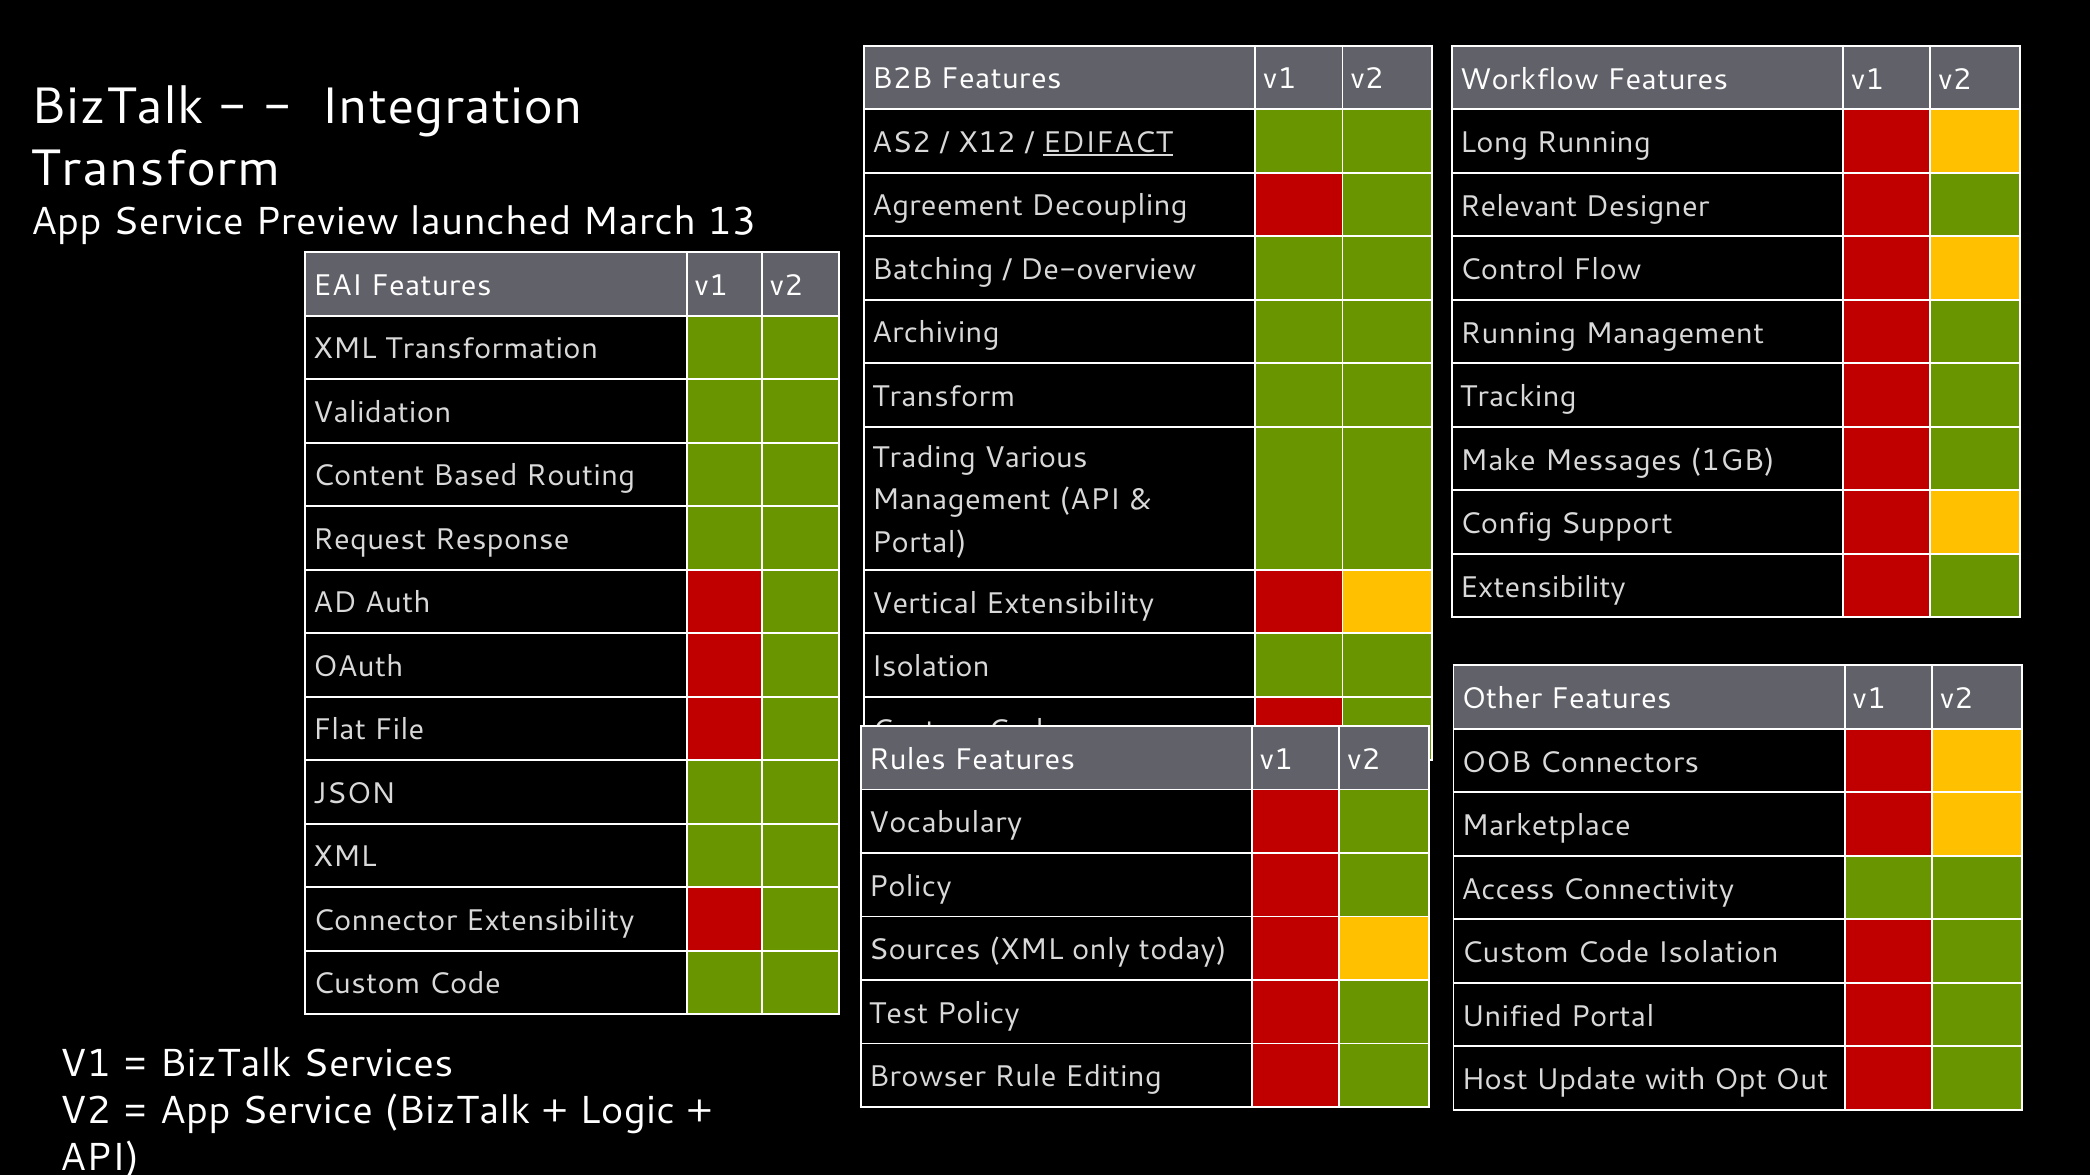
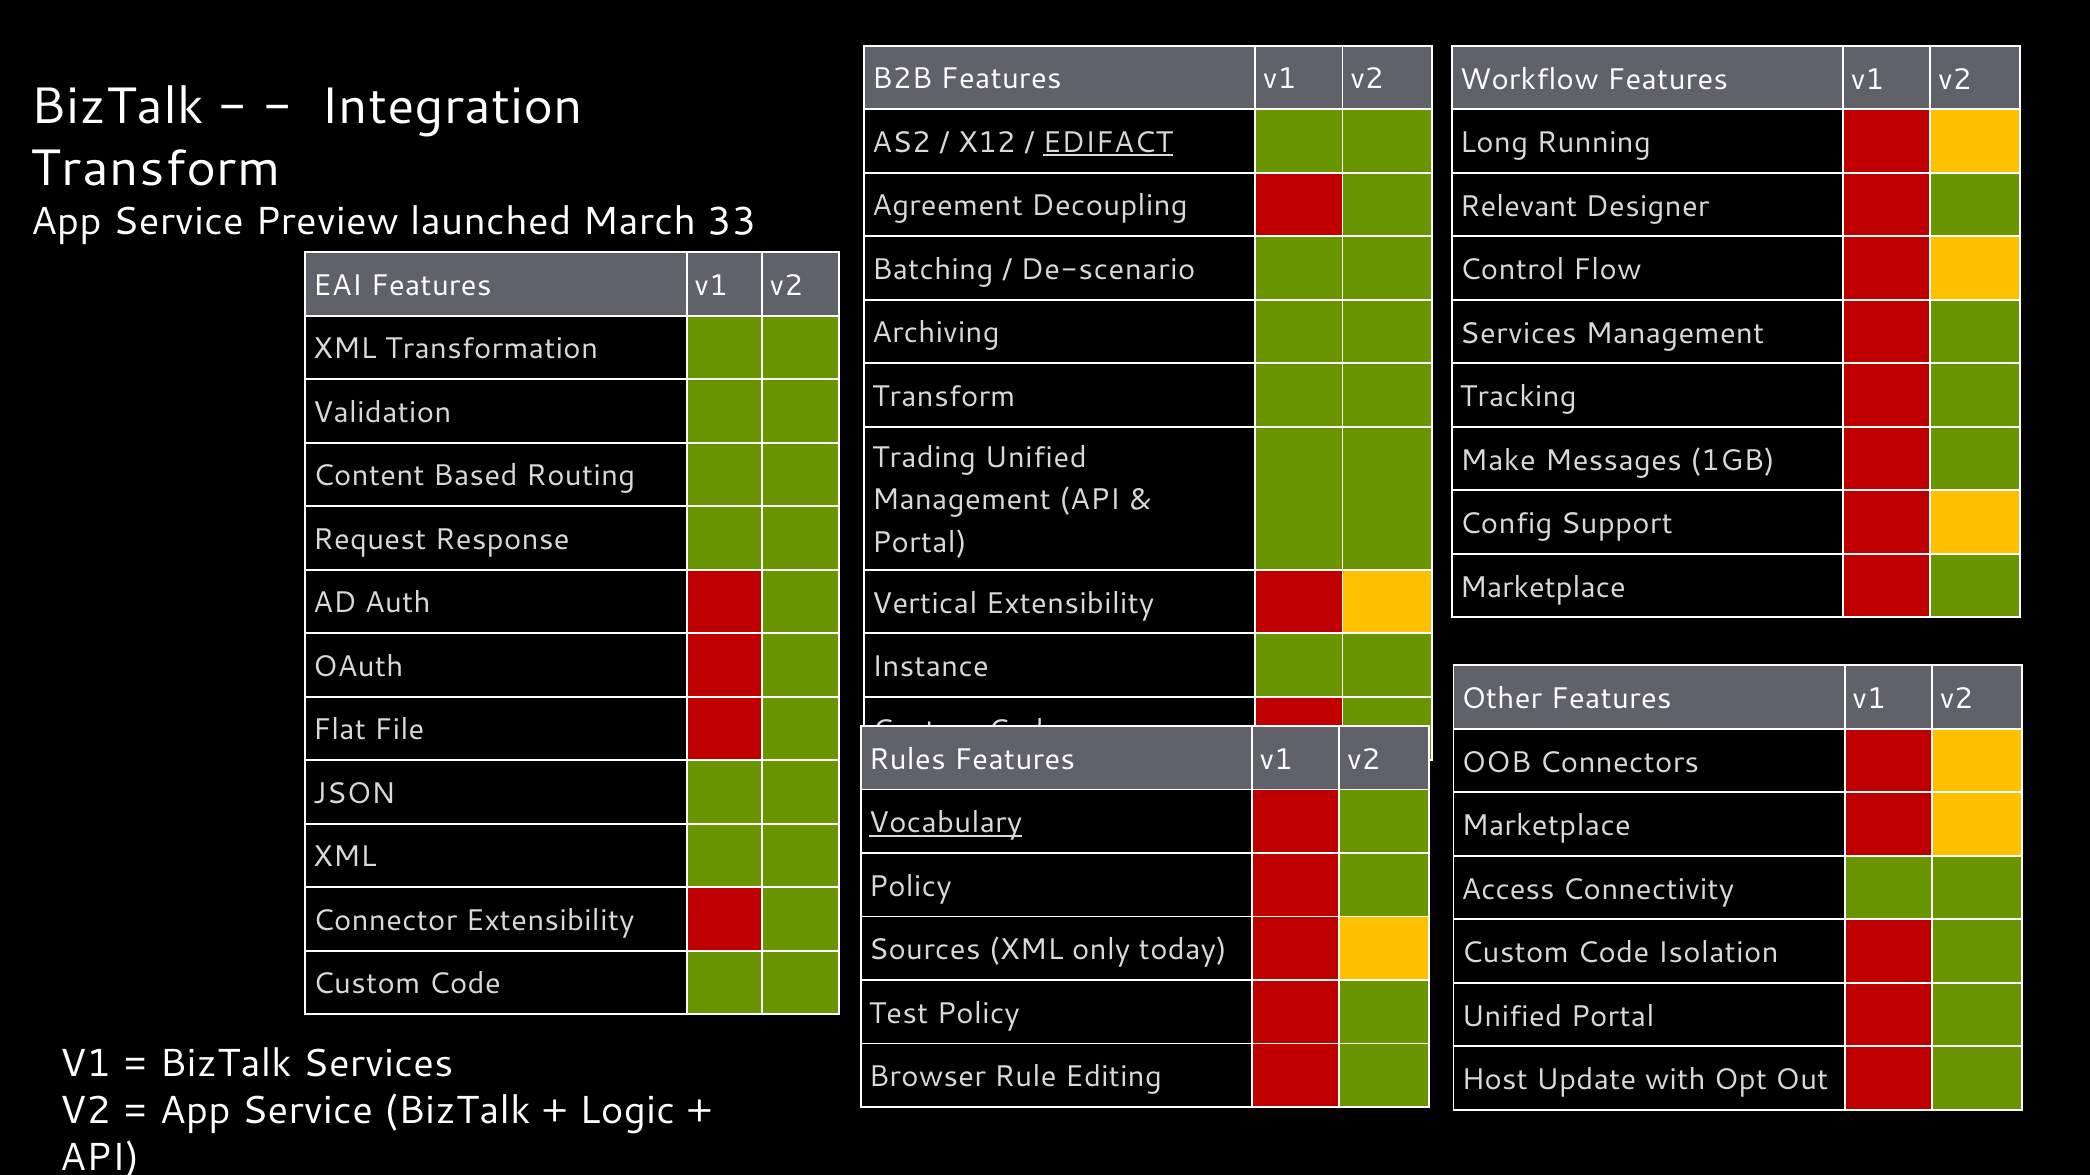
13: 13 -> 33
De-overview: De-overview -> De-scenario
Running at (1518, 333): Running -> Services
Trading Various: Various -> Unified
Extensibility at (1543, 587): Extensibility -> Marketplace
Isolation at (931, 667): Isolation -> Instance
Vocabulary underline: none -> present
